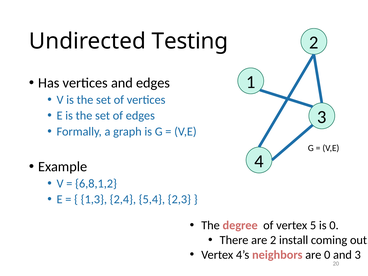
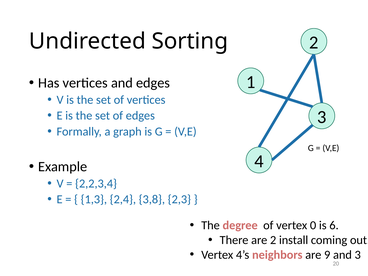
Testing: Testing -> Sorting
6,8,1,2: 6,8,1,2 -> 2,2,3,4
5,4: 5,4 -> 3,8
5: 5 -> 0
is 0: 0 -> 6
are 0: 0 -> 9
